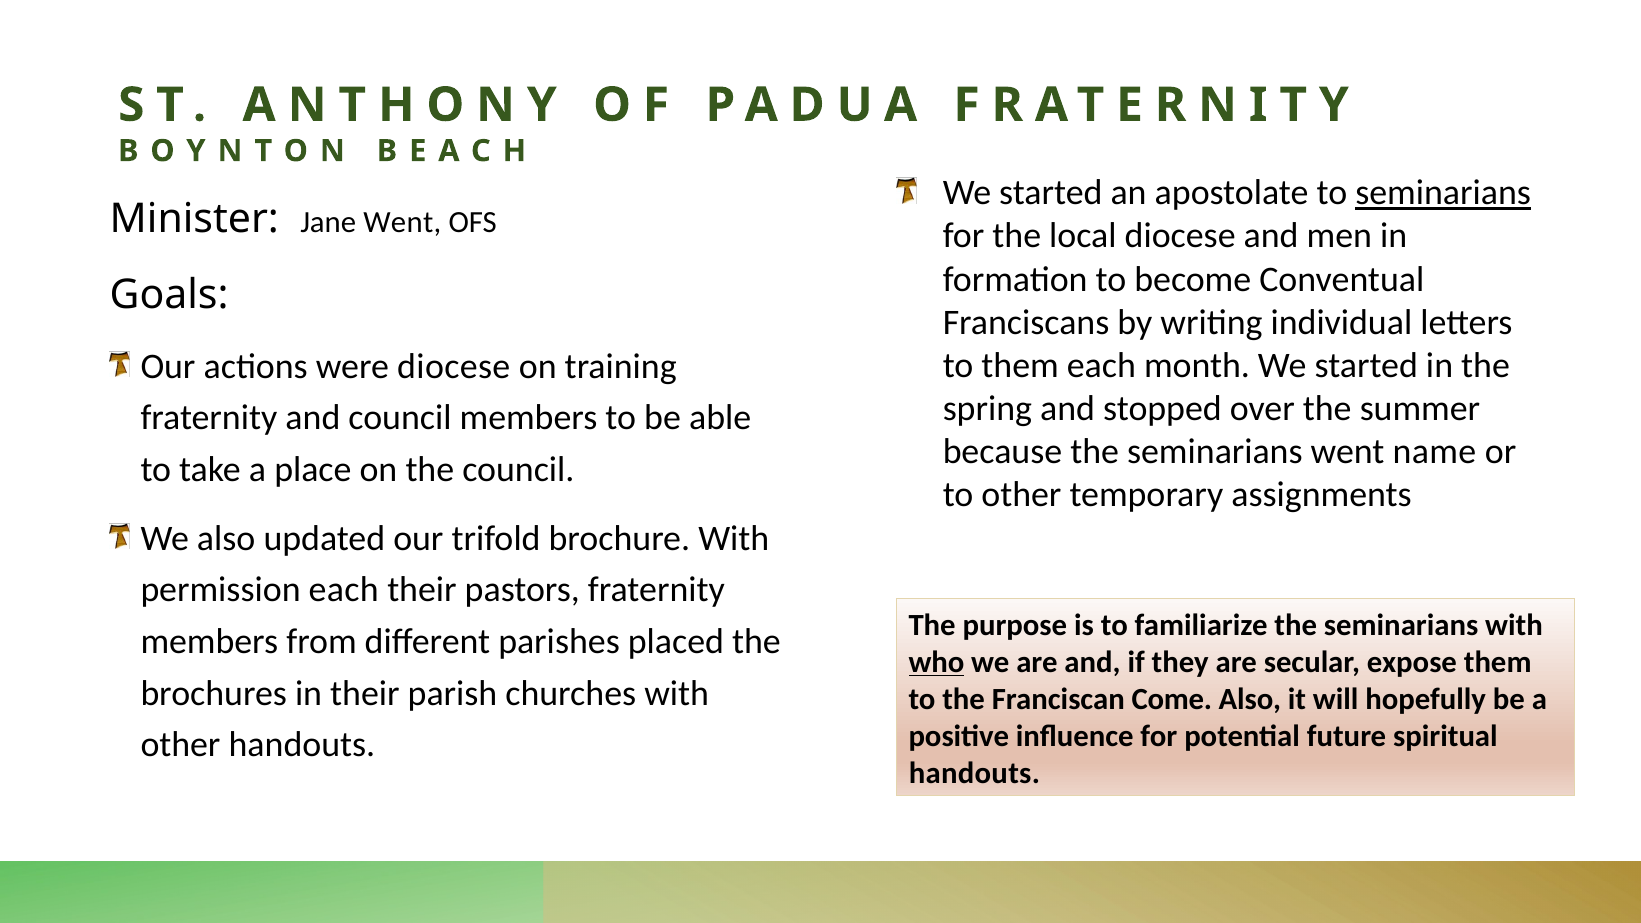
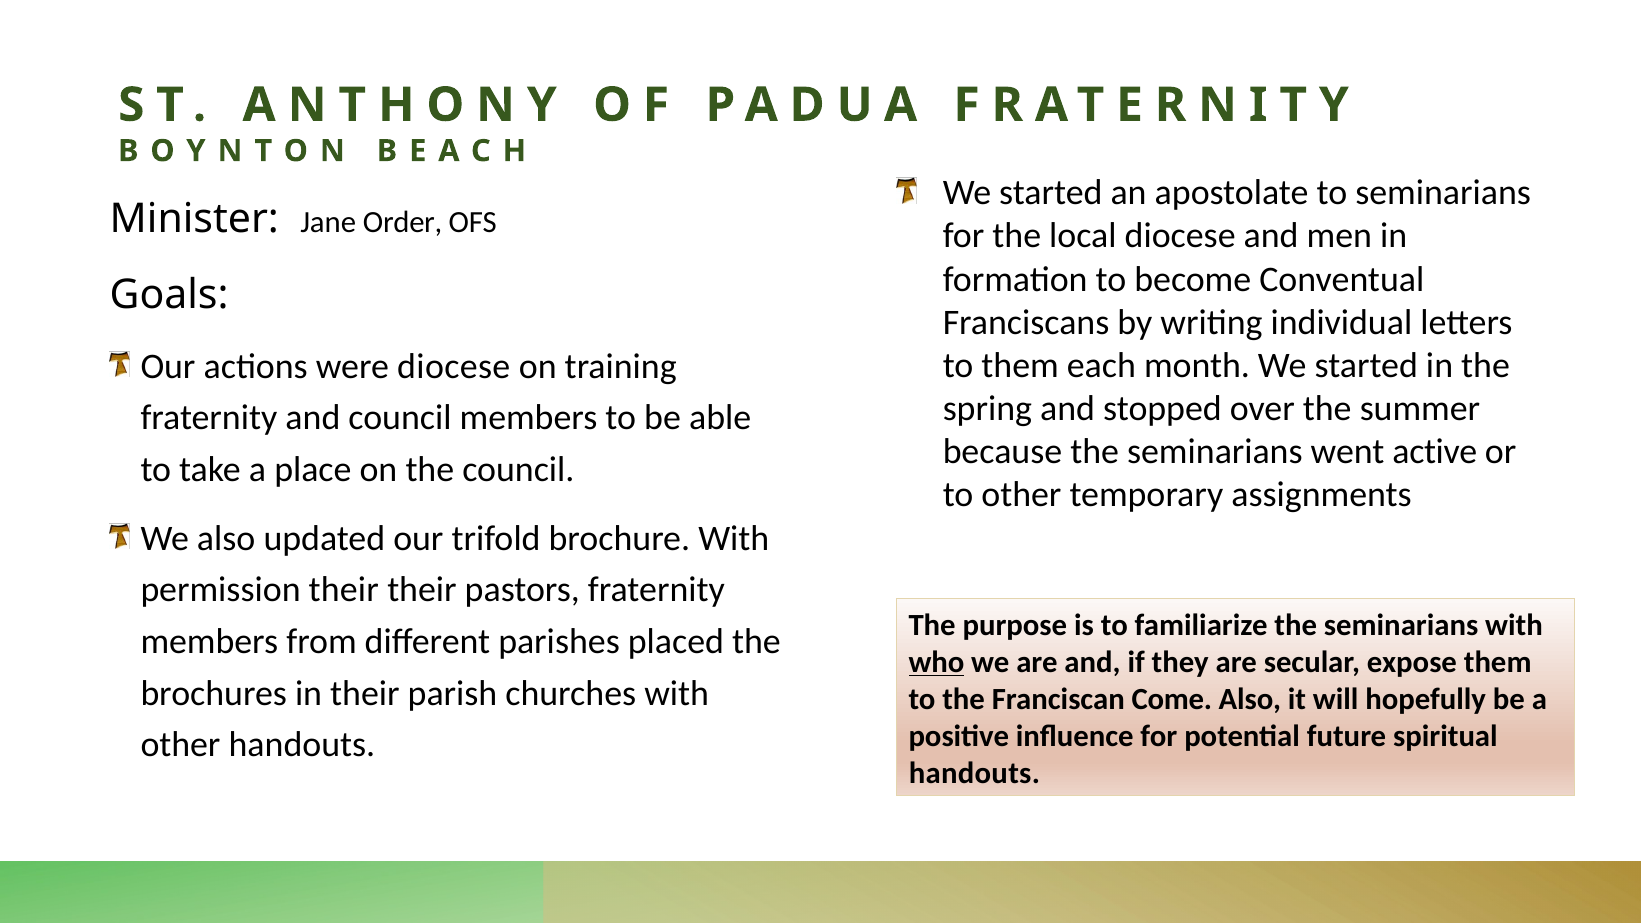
seminarians at (1443, 193) underline: present -> none
Jane Went: Went -> Order
name: name -> active
permission each: each -> their
